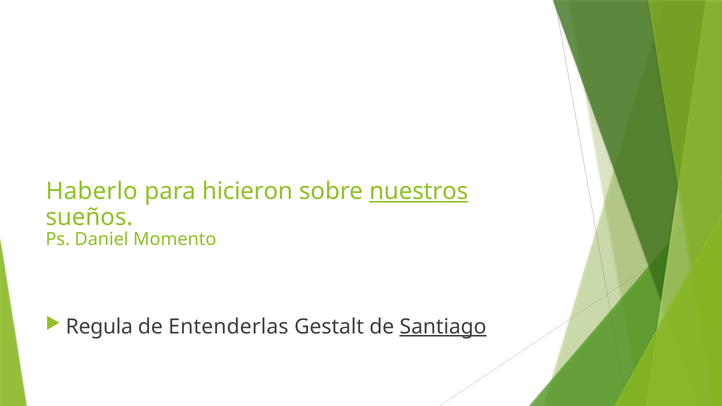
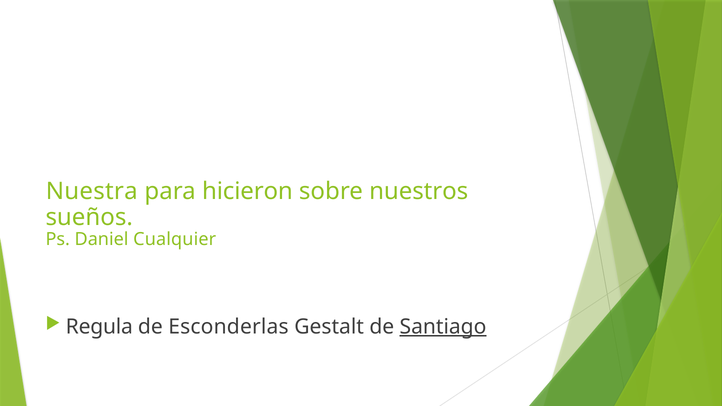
Haberlo: Haberlo -> Nuestra
nuestros underline: present -> none
Momento: Momento -> Cualquier
Entenderlas: Entenderlas -> Esconderlas
